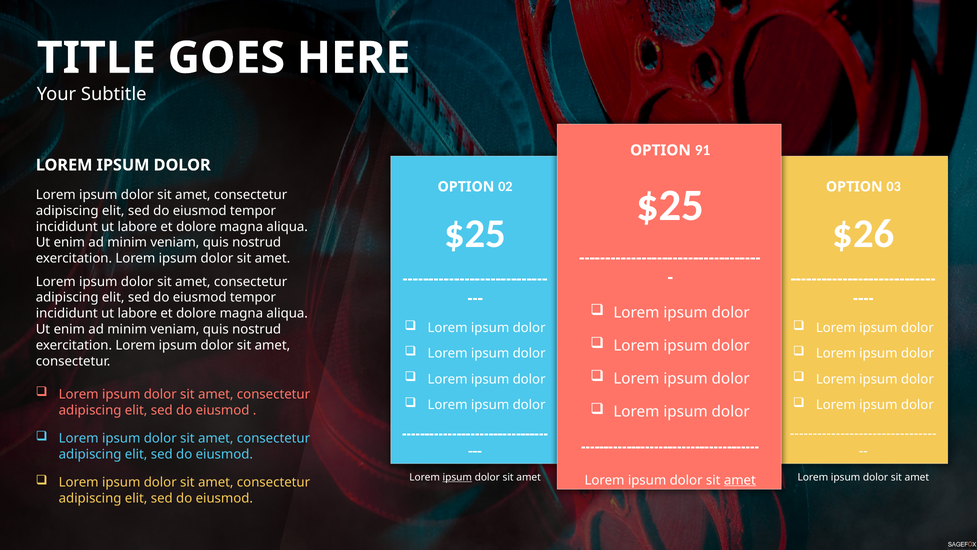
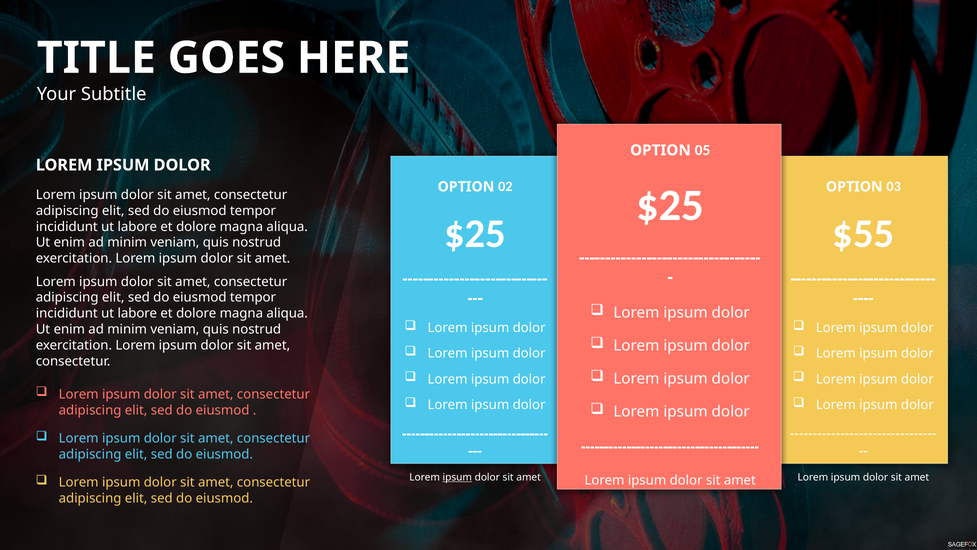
91: 91 -> 05
$26: $26 -> $55
amet at (740, 480) underline: present -> none
